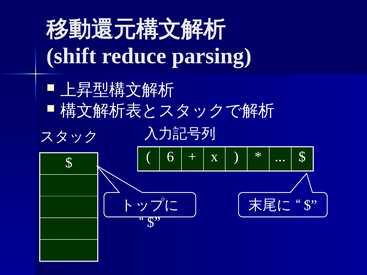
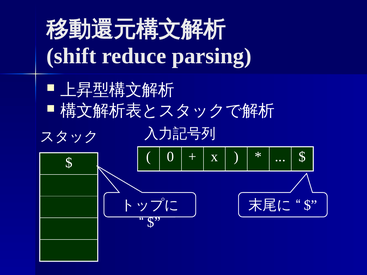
6: 6 -> 0
